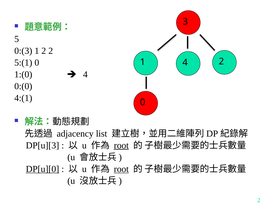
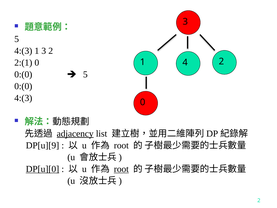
0:(3 at (23, 51): 0:(3 -> 4:(3
1 2: 2 -> 3
5:(1: 5:(1 -> 2:(1
1:(0 at (23, 74): 1:(0 -> 0:(0
4 at (85, 74): 4 -> 5
4:(1 at (23, 98): 4:(1 -> 4:(3
adjacency underline: none -> present
DP[u][3: DP[u][3 -> DP[u][9
root at (121, 145) underline: present -> none
